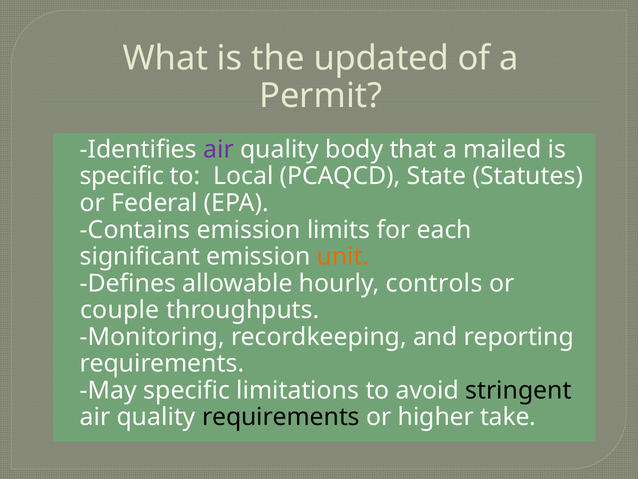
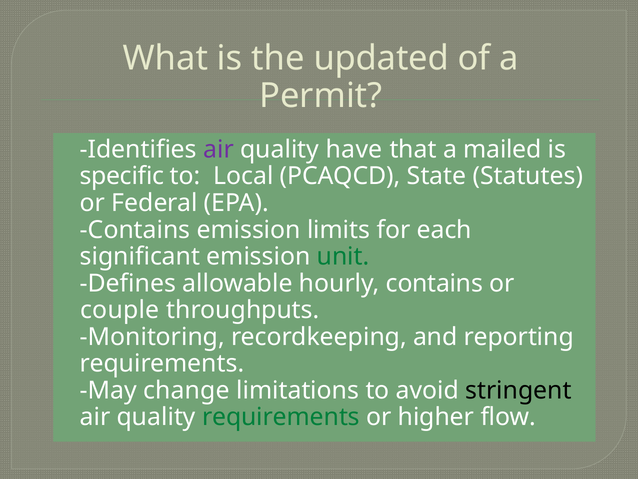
body: body -> have
unit colour: orange -> green
hourly controls: controls -> contains
May specific: specific -> change
requirements at (281, 417) colour: black -> green
take: take -> flow
